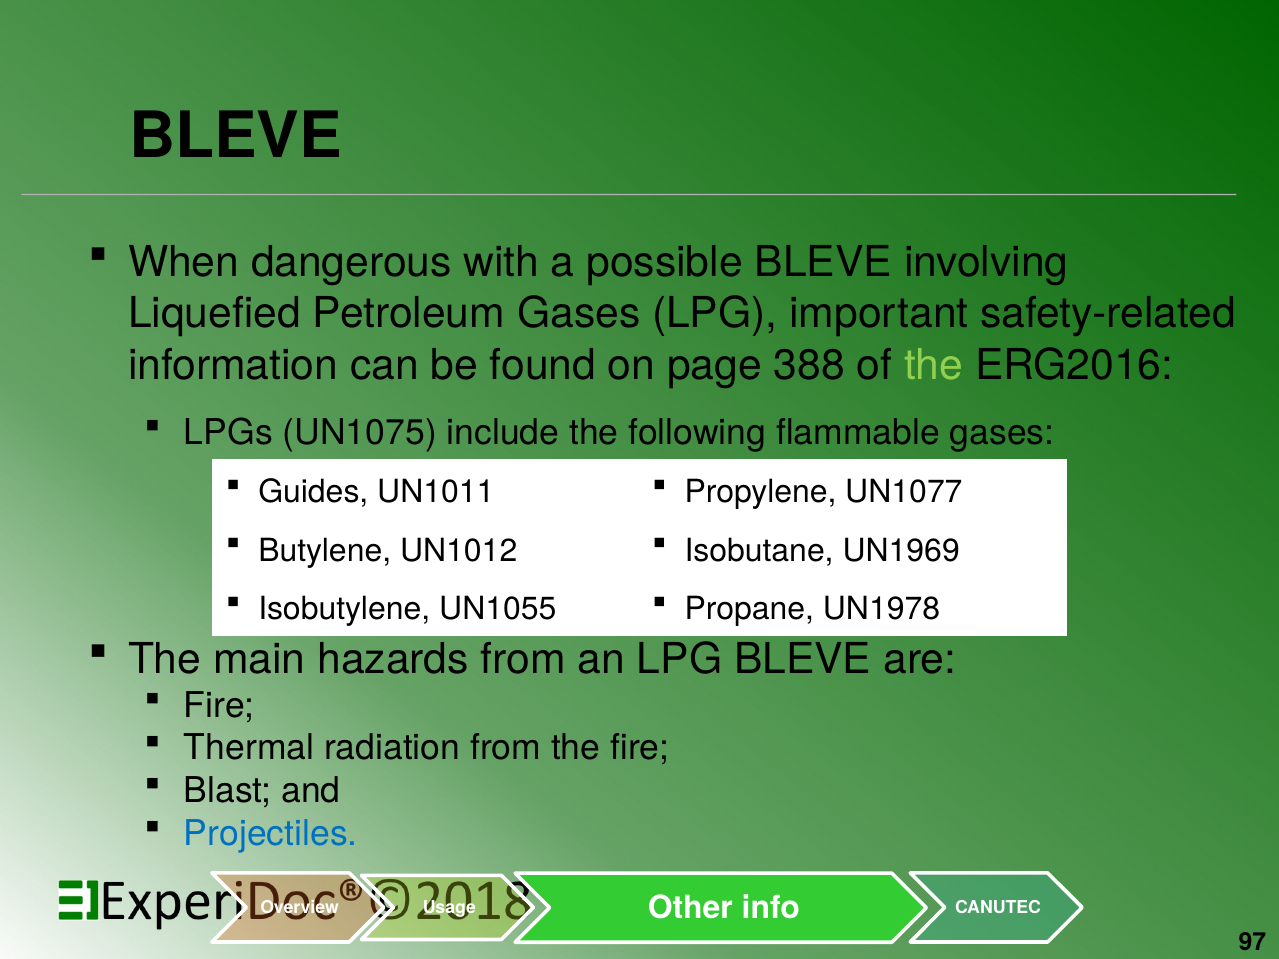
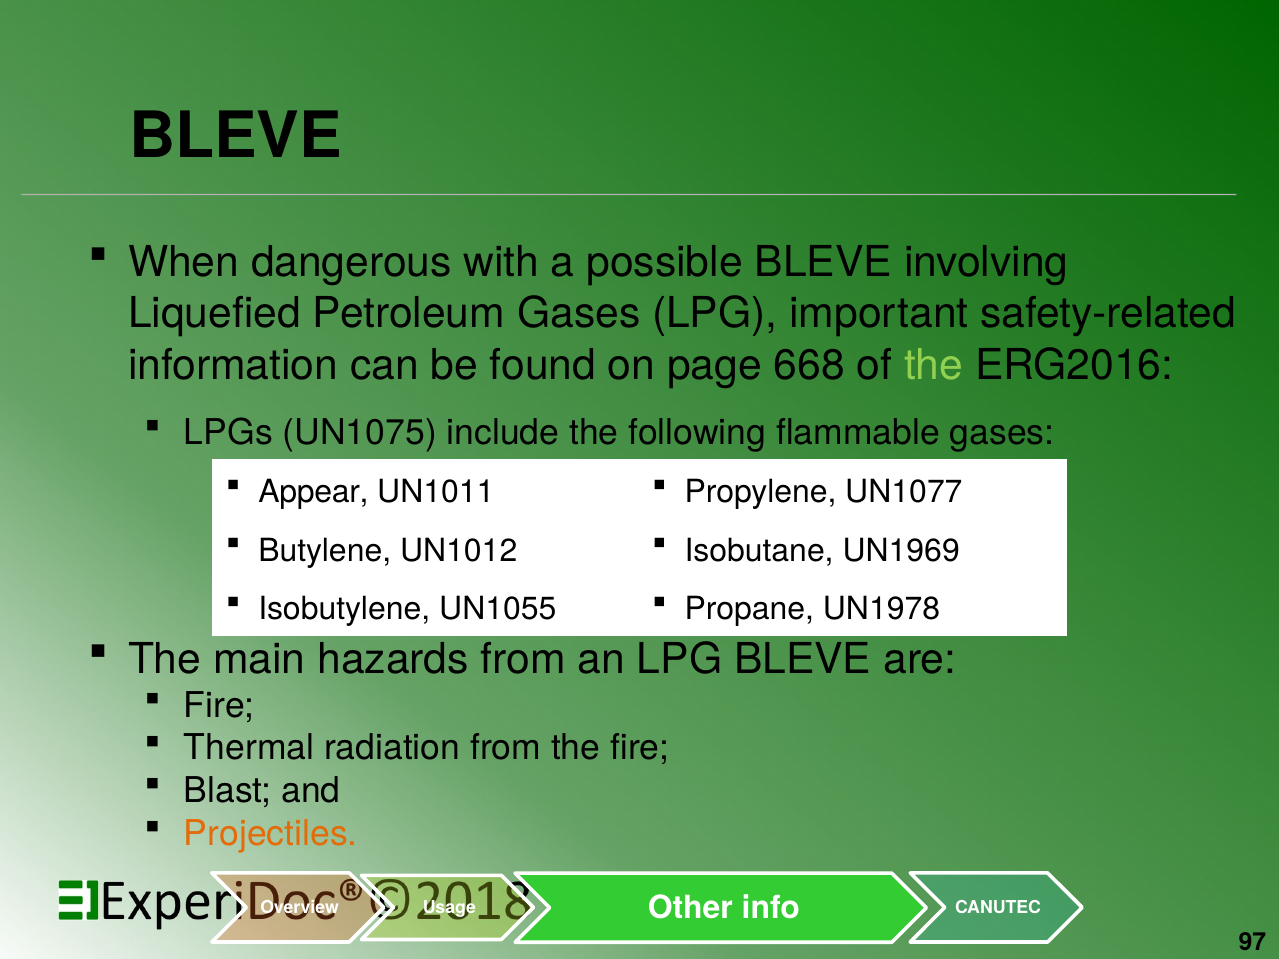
388: 388 -> 668
Guides: Guides -> Appear
Projectiles colour: blue -> orange
